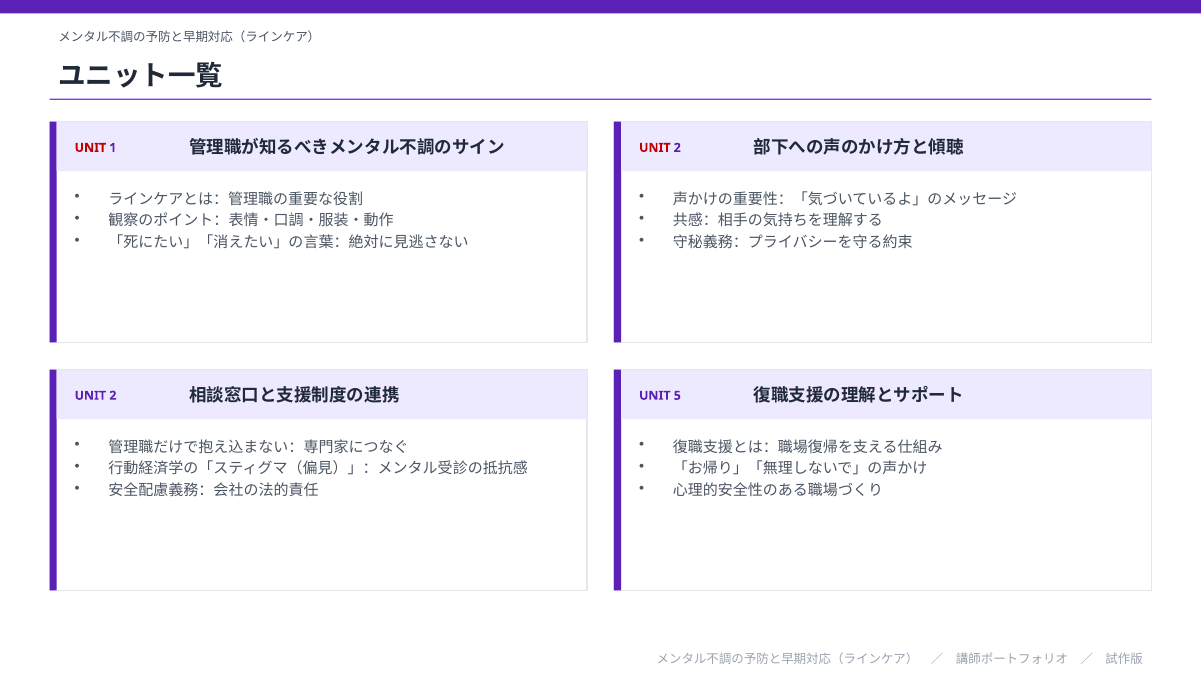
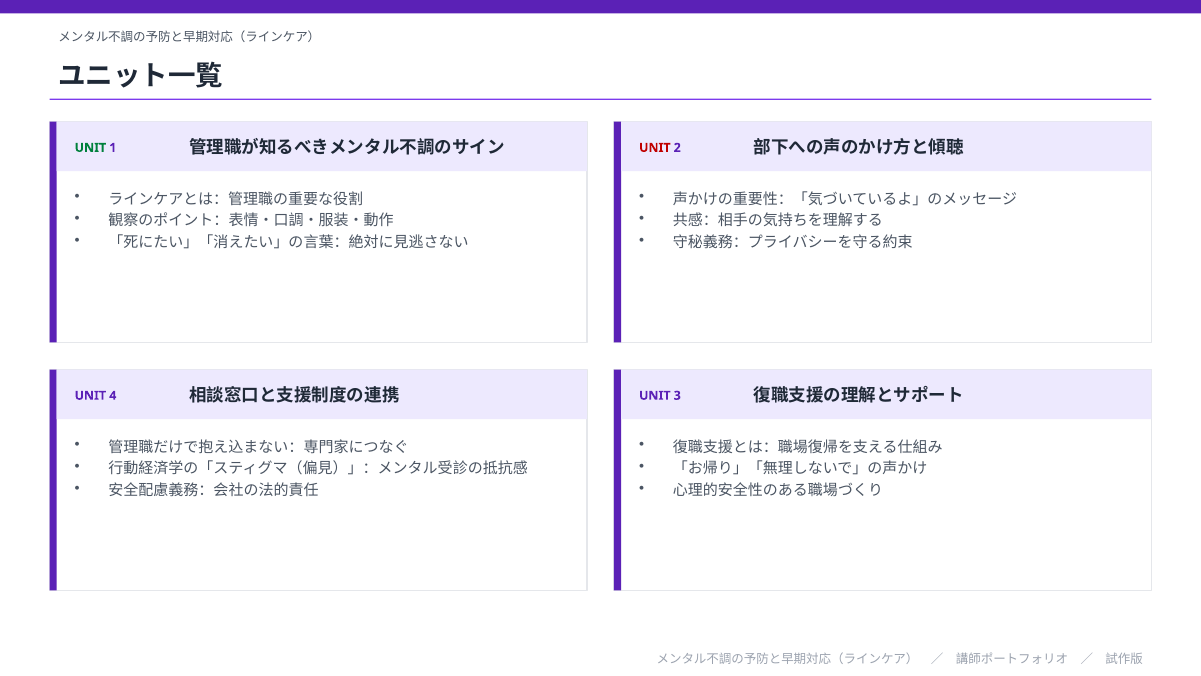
UNIT at (90, 148) colour: red -> green
2 at (113, 395): 2 -> 4
5: 5 -> 3
